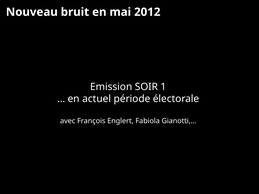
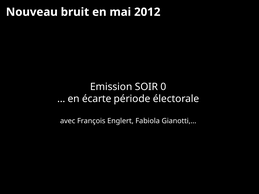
1: 1 -> 0
actuel: actuel -> écarte
